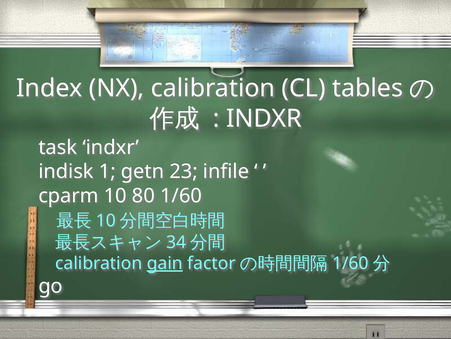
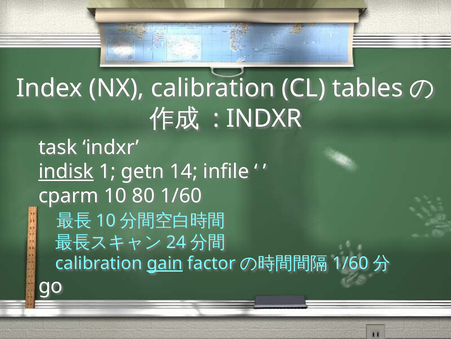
indisk underline: none -> present
23: 23 -> 14
34: 34 -> 24
